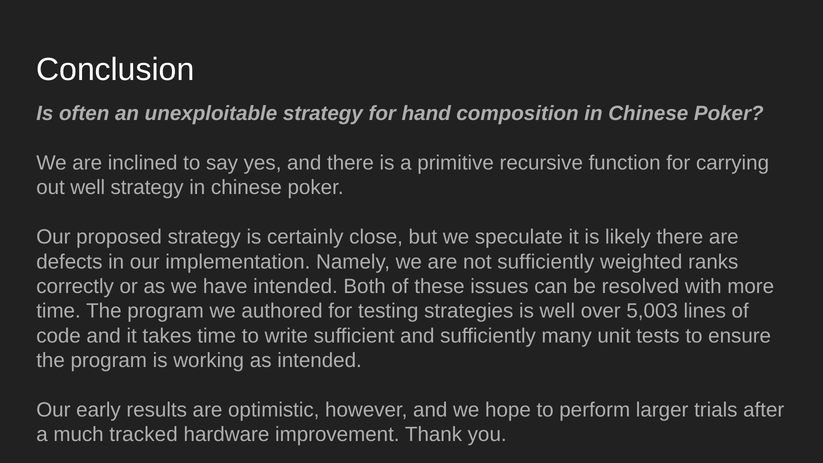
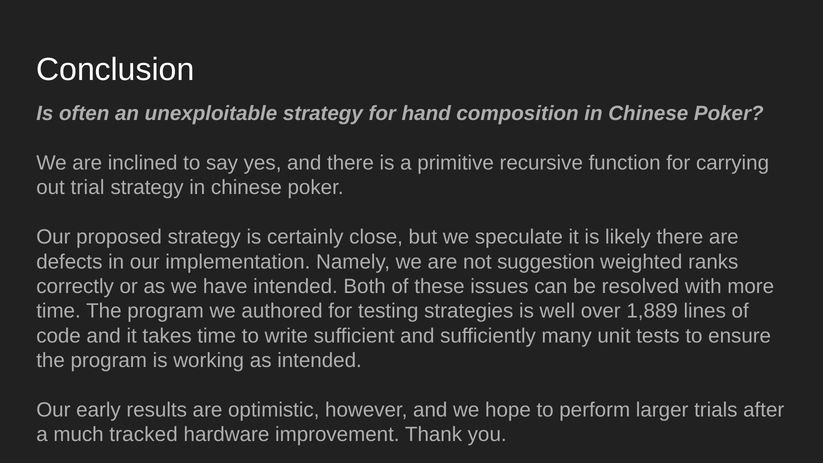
out well: well -> trial
not sufficiently: sufficiently -> suggestion
5,003: 5,003 -> 1,889
